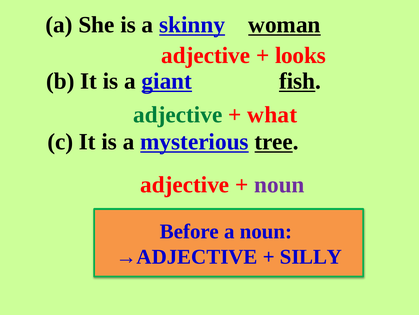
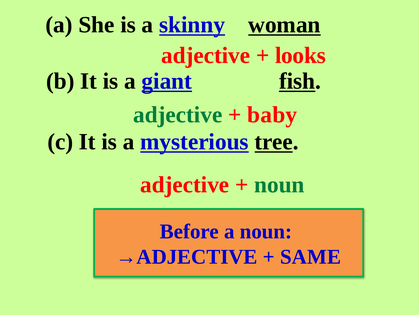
what: what -> baby
noun at (279, 184) colour: purple -> green
SILLY: SILLY -> SAME
